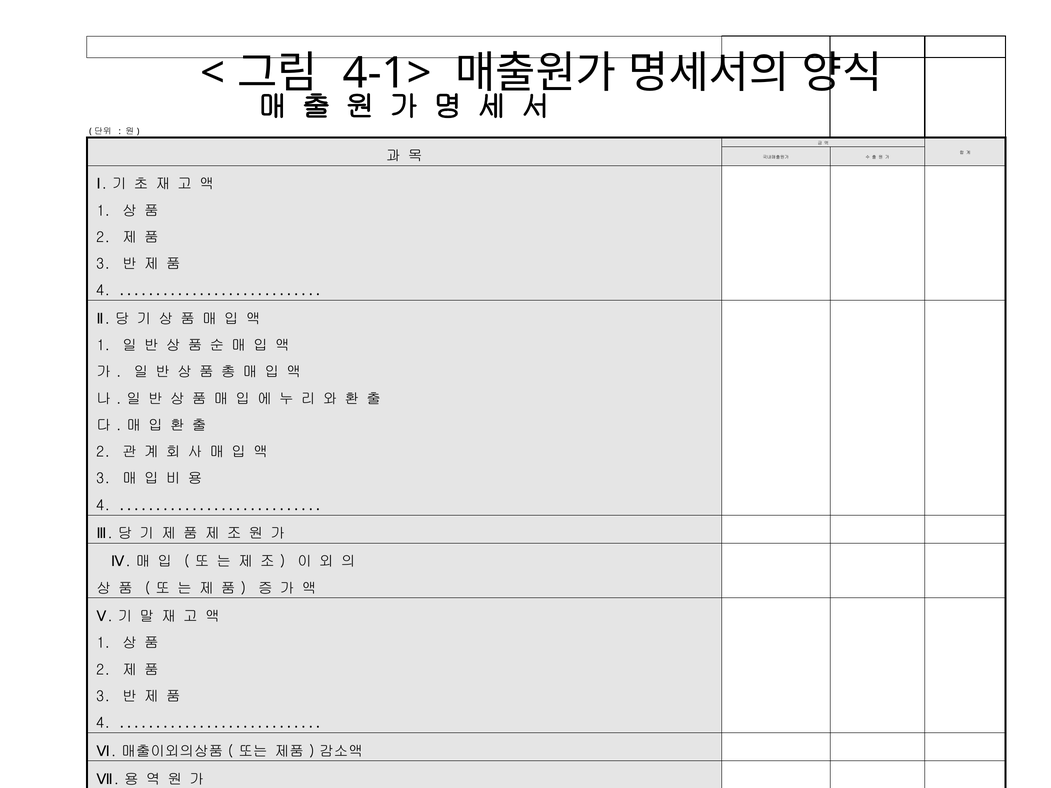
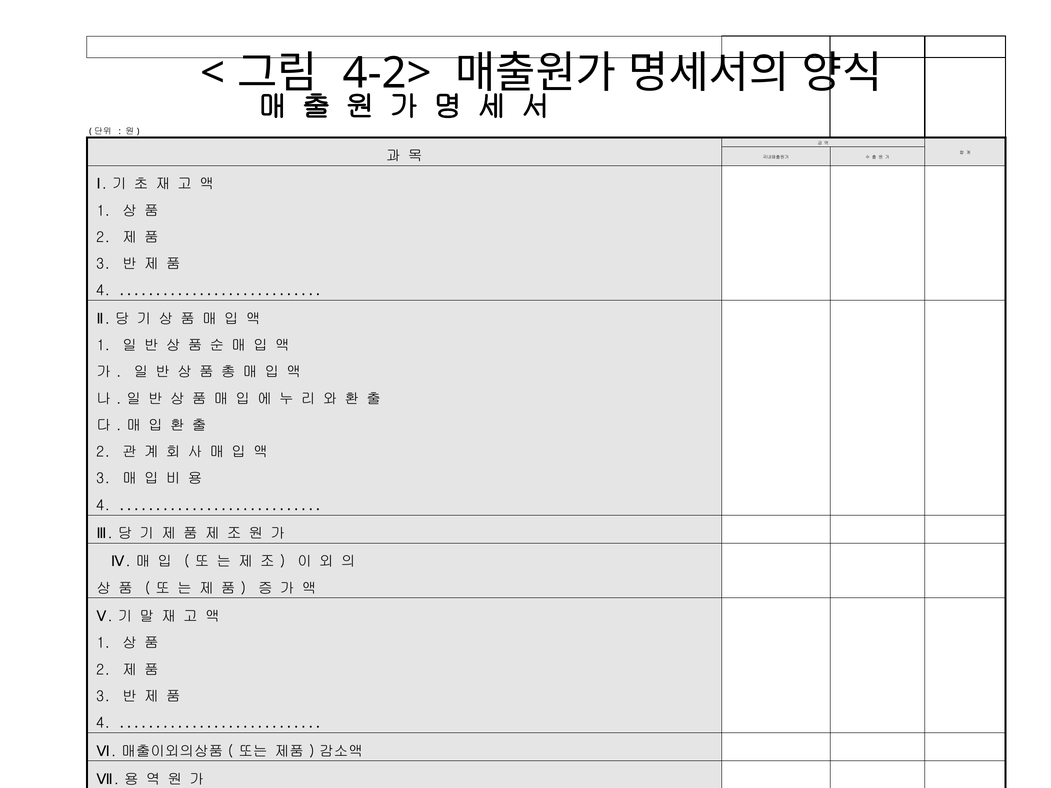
4-1>: 4-1> -> 4-2>
